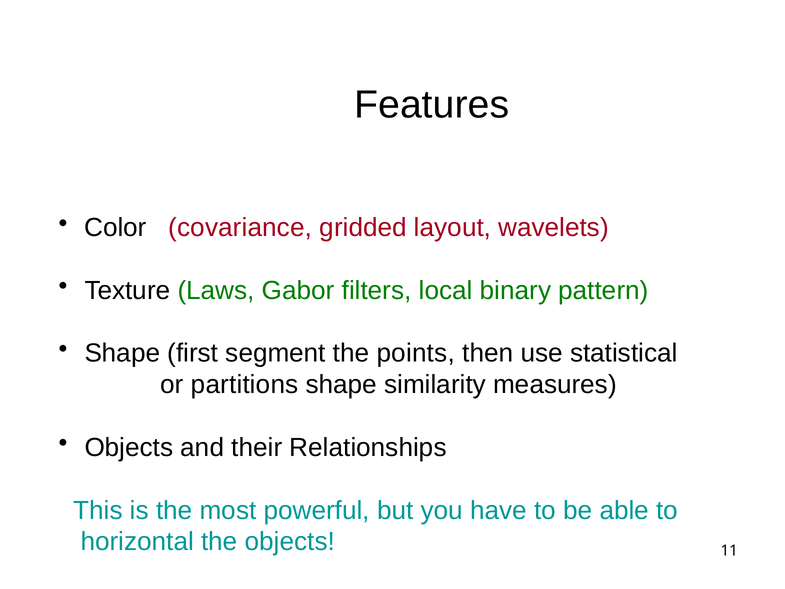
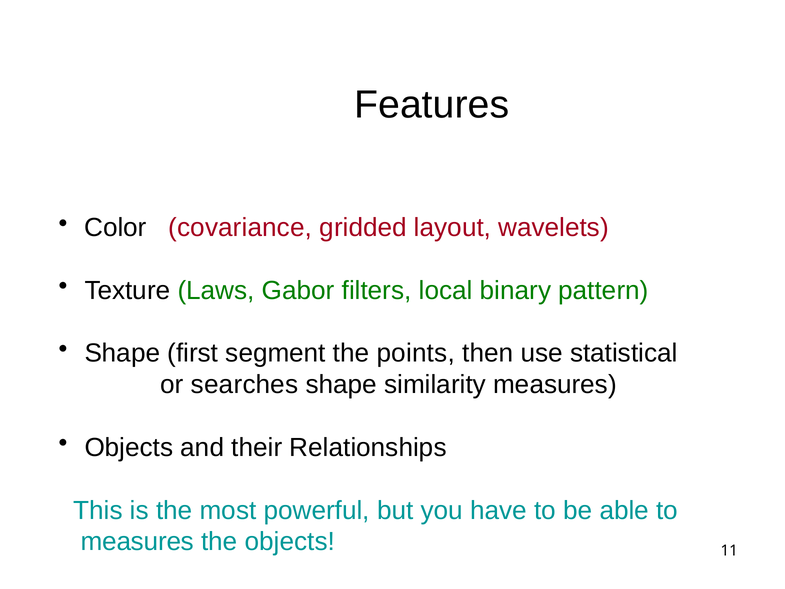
partitions: partitions -> searches
horizontal at (137, 542): horizontal -> measures
